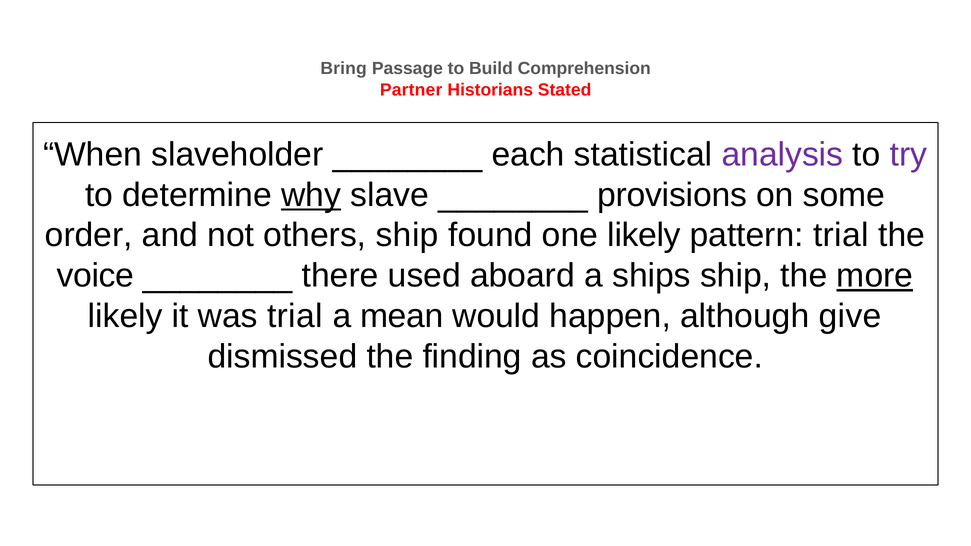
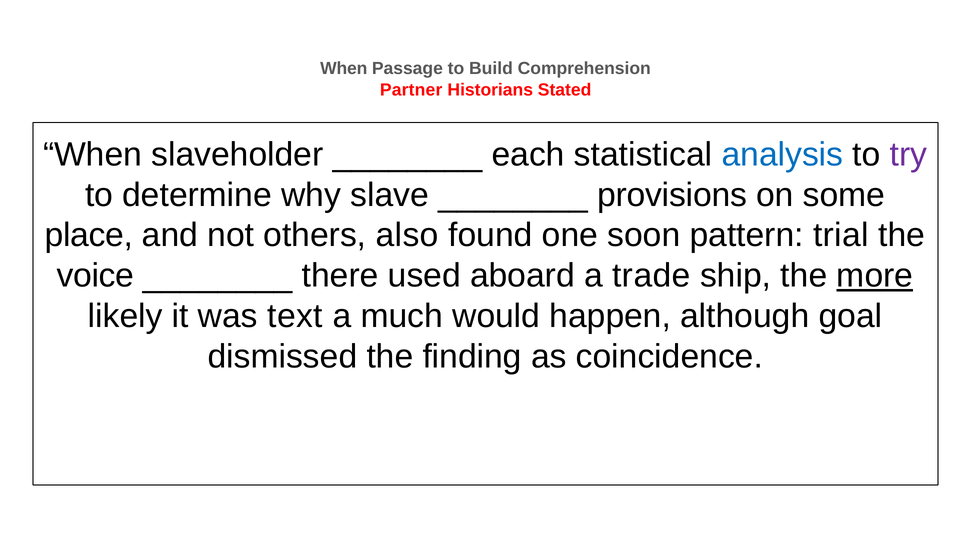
Bring at (344, 69): Bring -> When
analysis colour: purple -> blue
why underline: present -> none
order: order -> place
others ship: ship -> also
one likely: likely -> soon
ships: ships -> trade
was trial: trial -> text
mean: mean -> much
give: give -> goal
